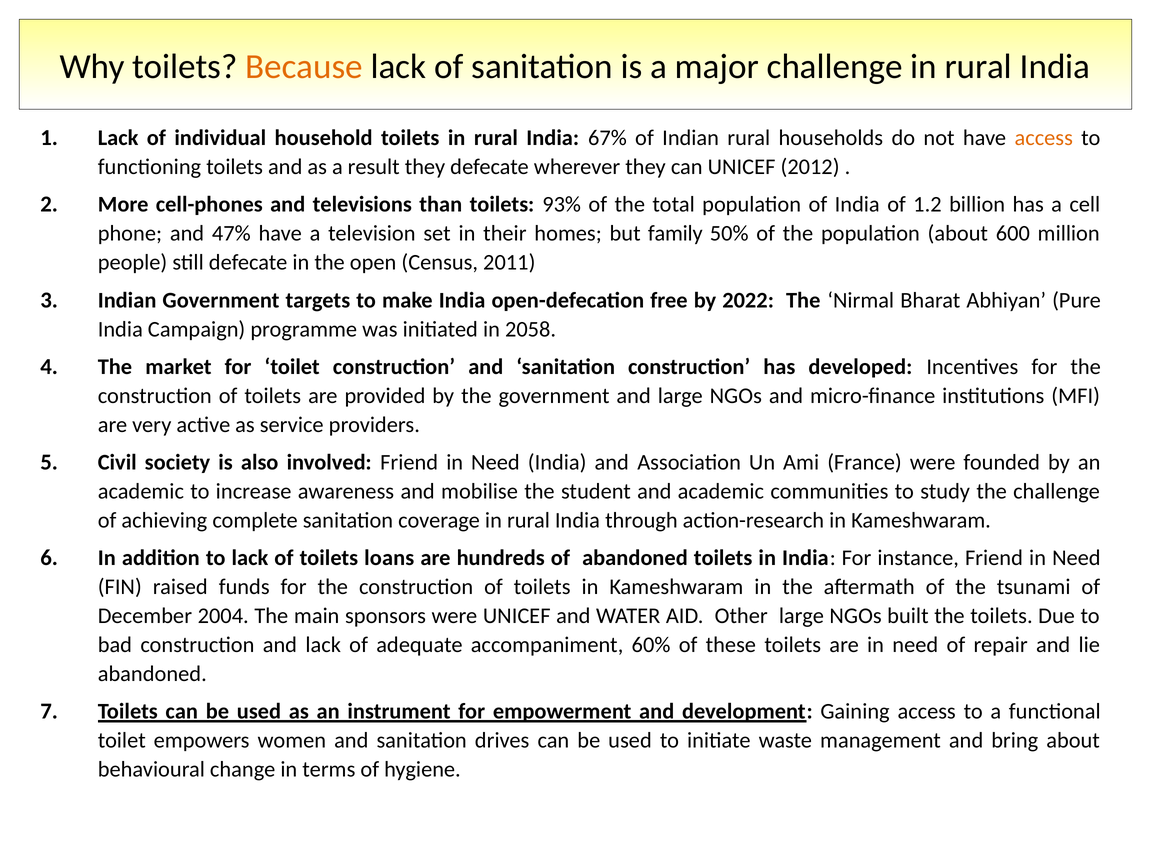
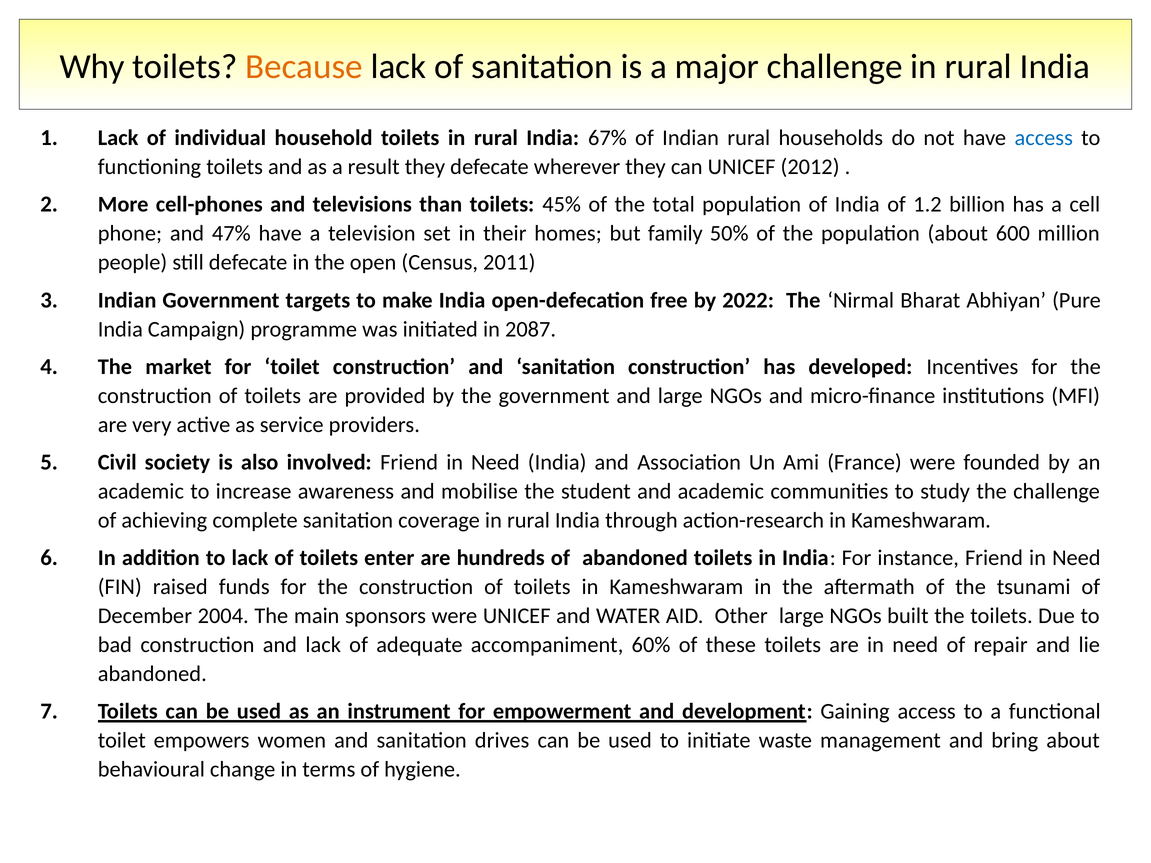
access at (1044, 138) colour: orange -> blue
93%: 93% -> 45%
2058: 2058 -> 2087
loans: loans -> enter
